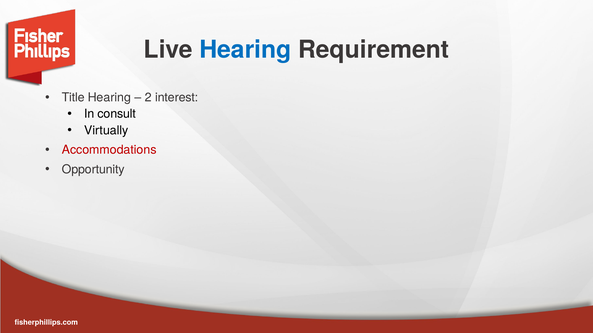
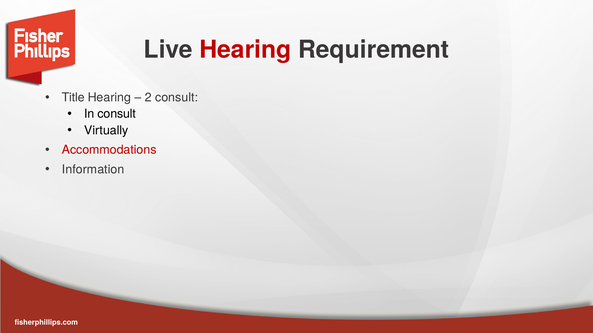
Hearing at (245, 50) colour: blue -> red
2 interest: interest -> consult
Opportunity: Opportunity -> Information
